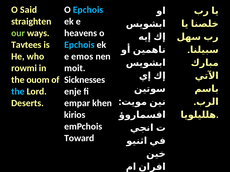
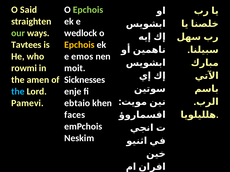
Epchois at (88, 10) colour: light blue -> light green
heavens: heavens -> wedlock
Epchois at (79, 45) colour: light blue -> yellow
ouom: ouom -> amen
Deserts: Deserts -> Pamevi
empar: empar -> ebtaio
kirios: kirios -> faces
Toward: Toward -> Neskim
